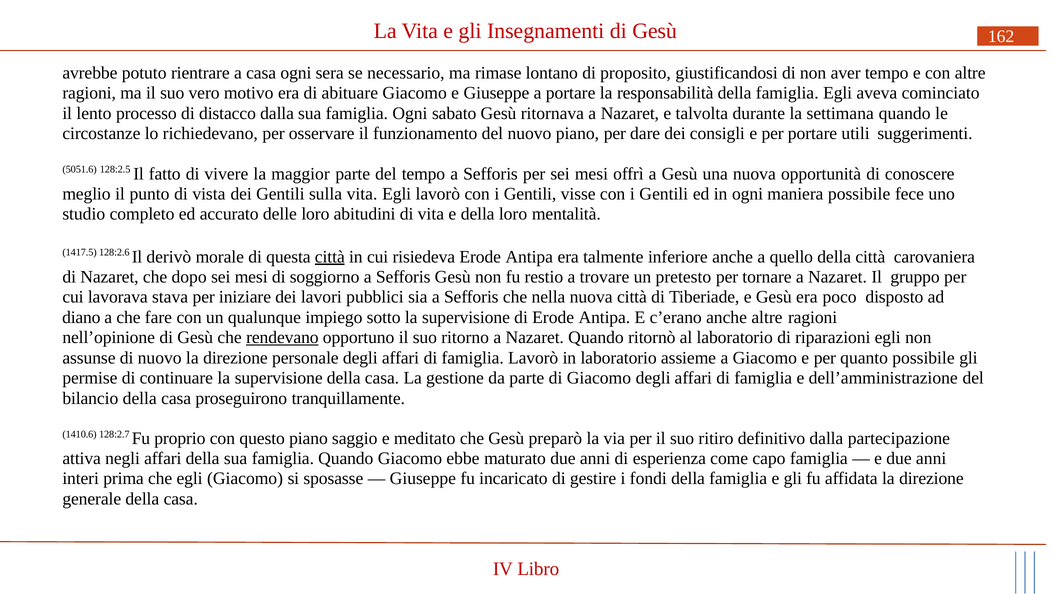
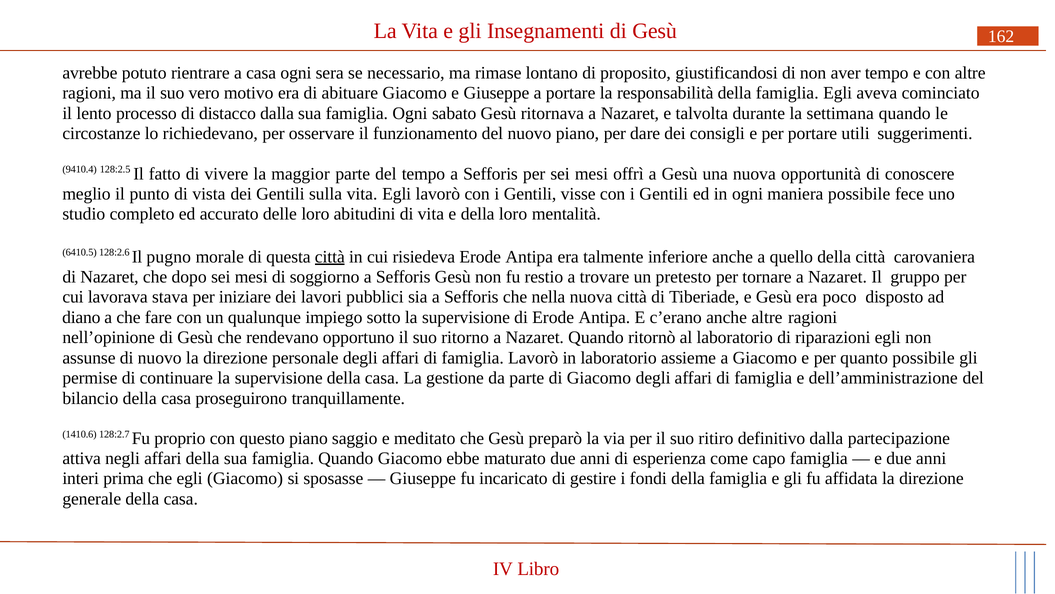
5051.6: 5051.6 -> 9410.4
1417.5: 1417.5 -> 6410.5
derivò: derivò -> pugno
rendevano underline: present -> none
